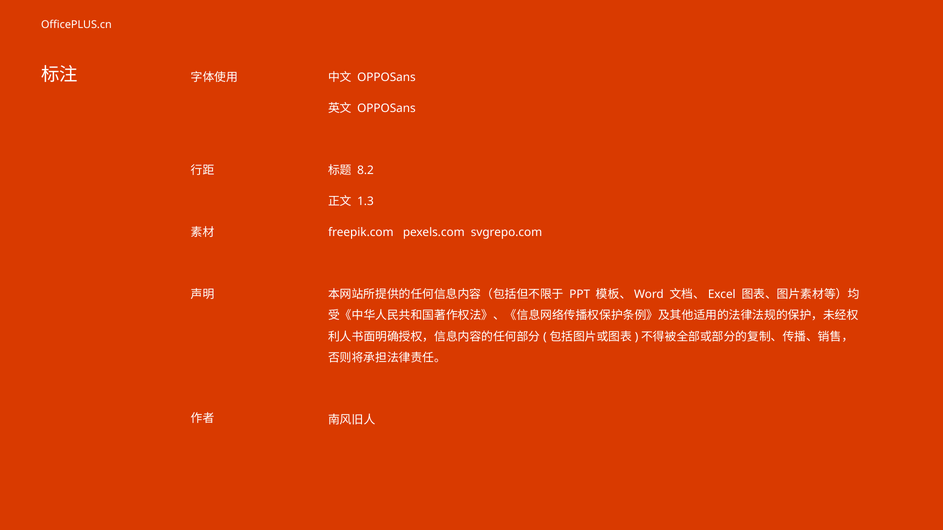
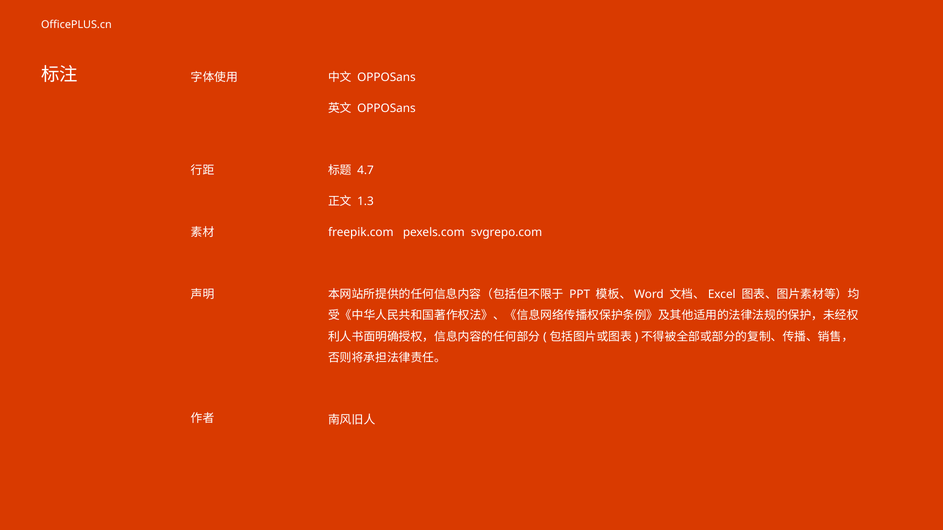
8.2: 8.2 -> 4.7
